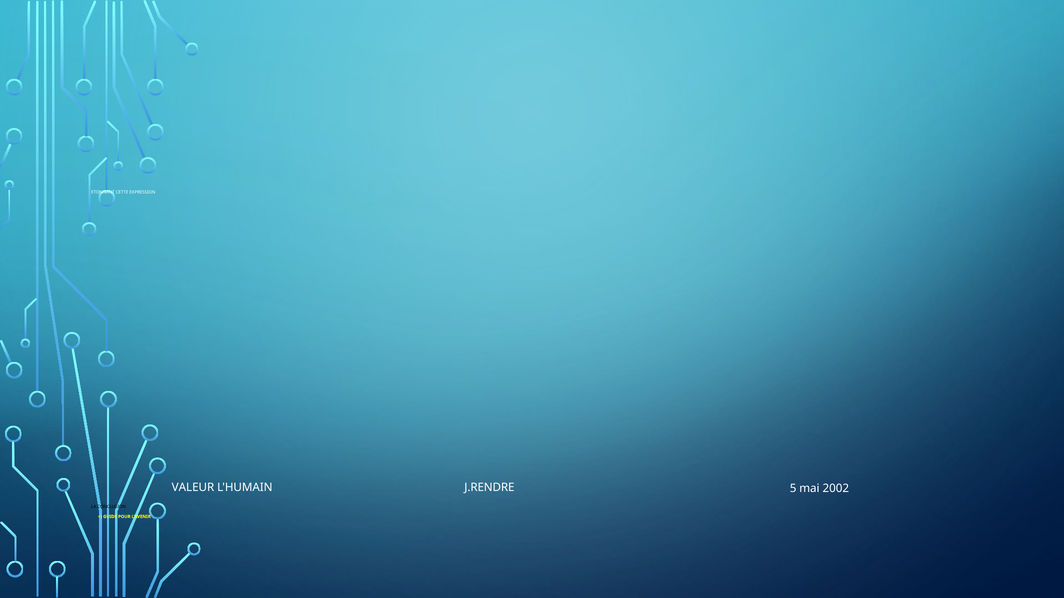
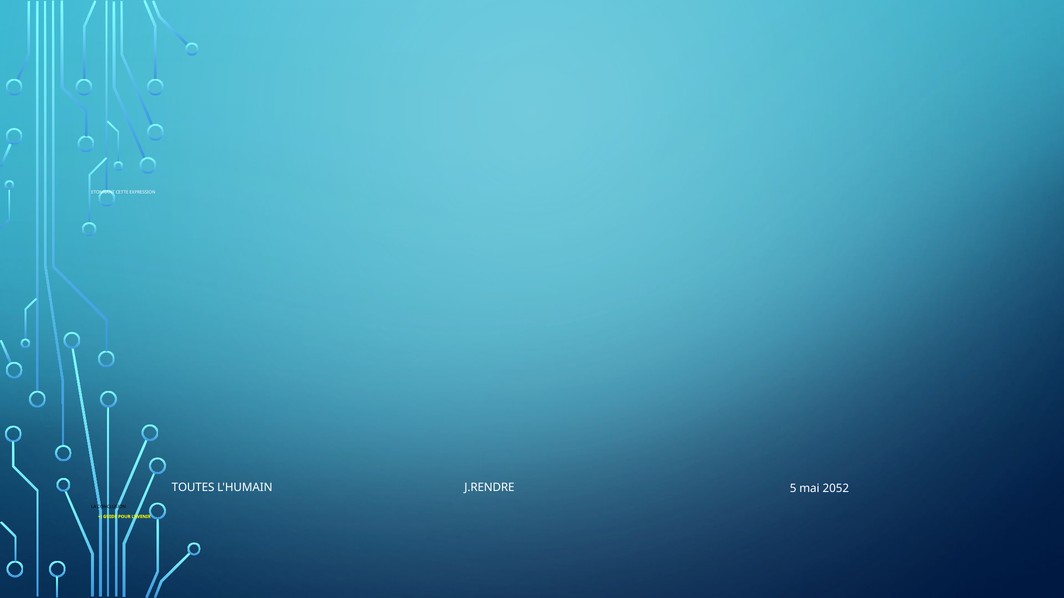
VALEUR: VALEUR -> TOUTES
2002: 2002 -> 2052
